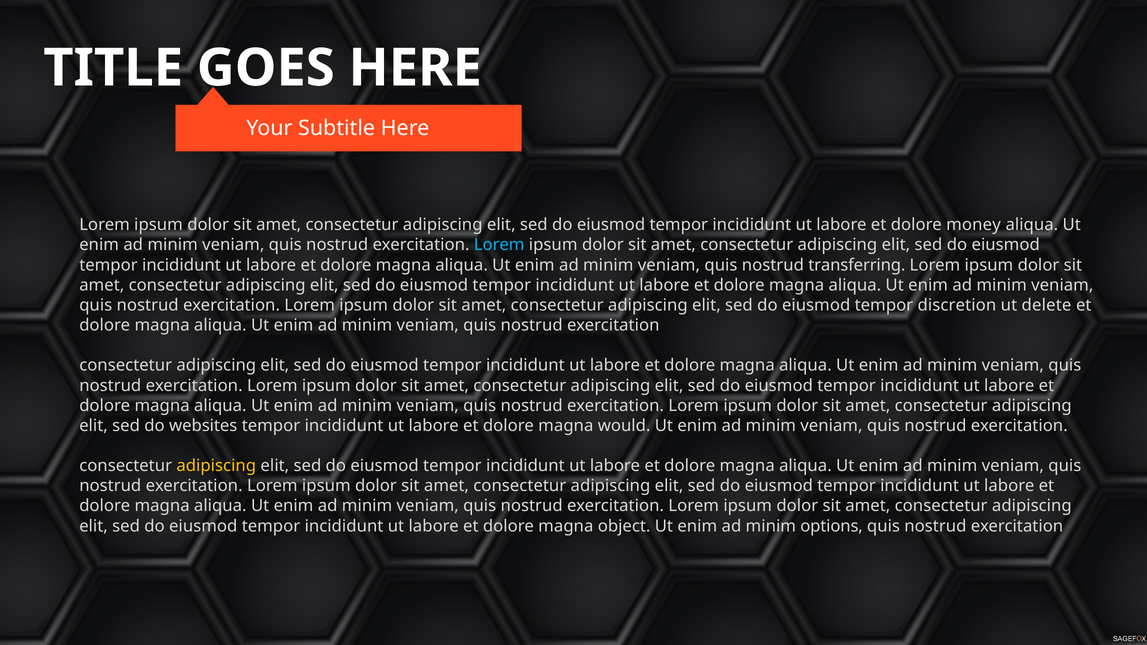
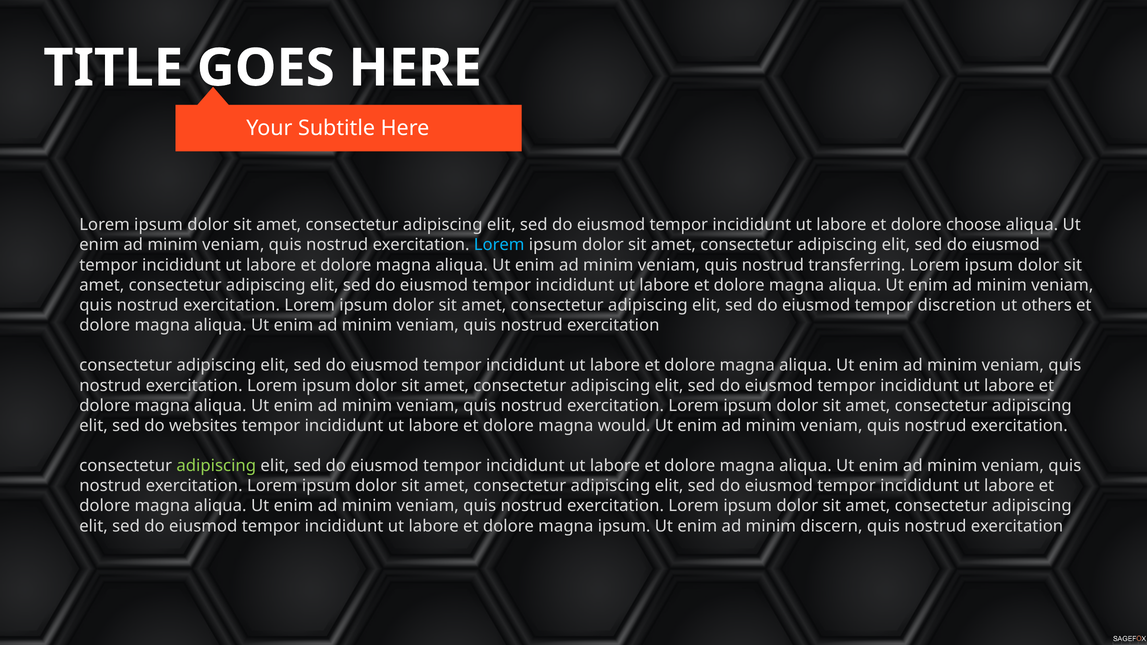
money: money -> choose
delete: delete -> others
adipiscing at (216, 466) colour: yellow -> light green
magna object: object -> ipsum
options: options -> discern
